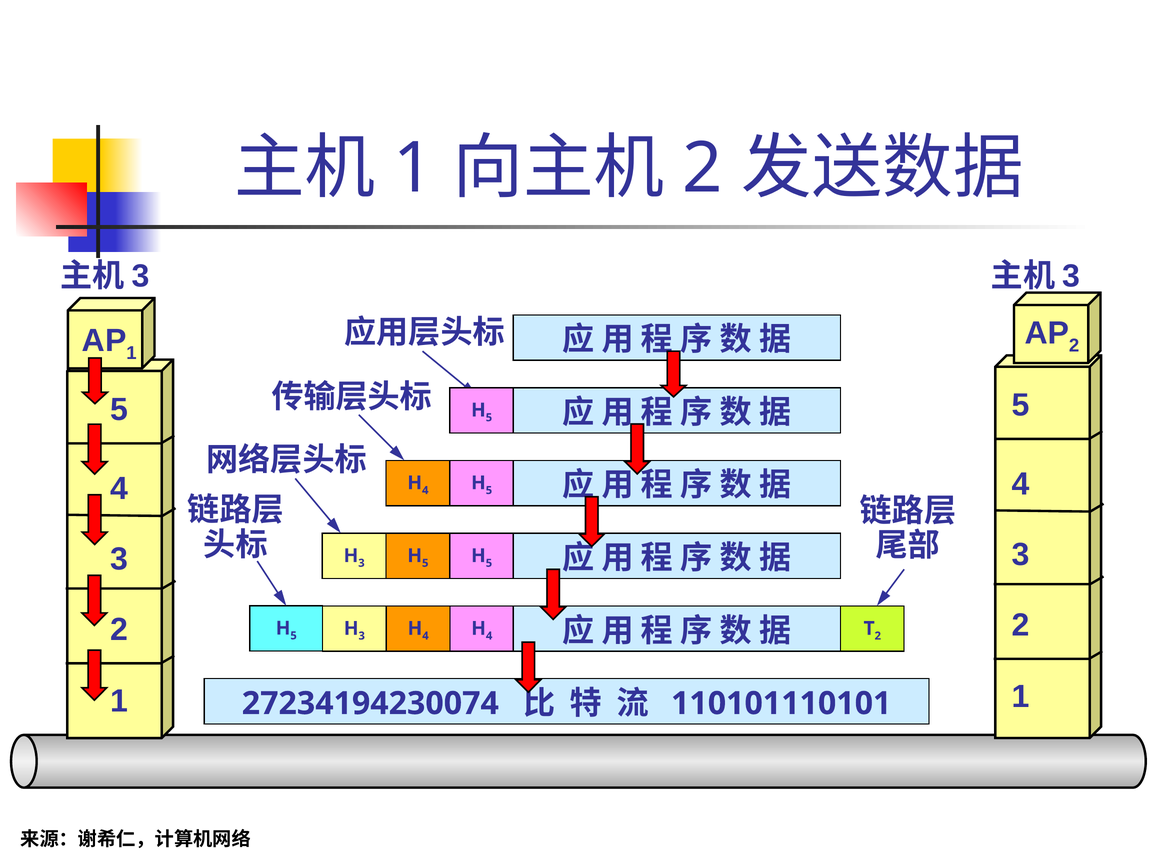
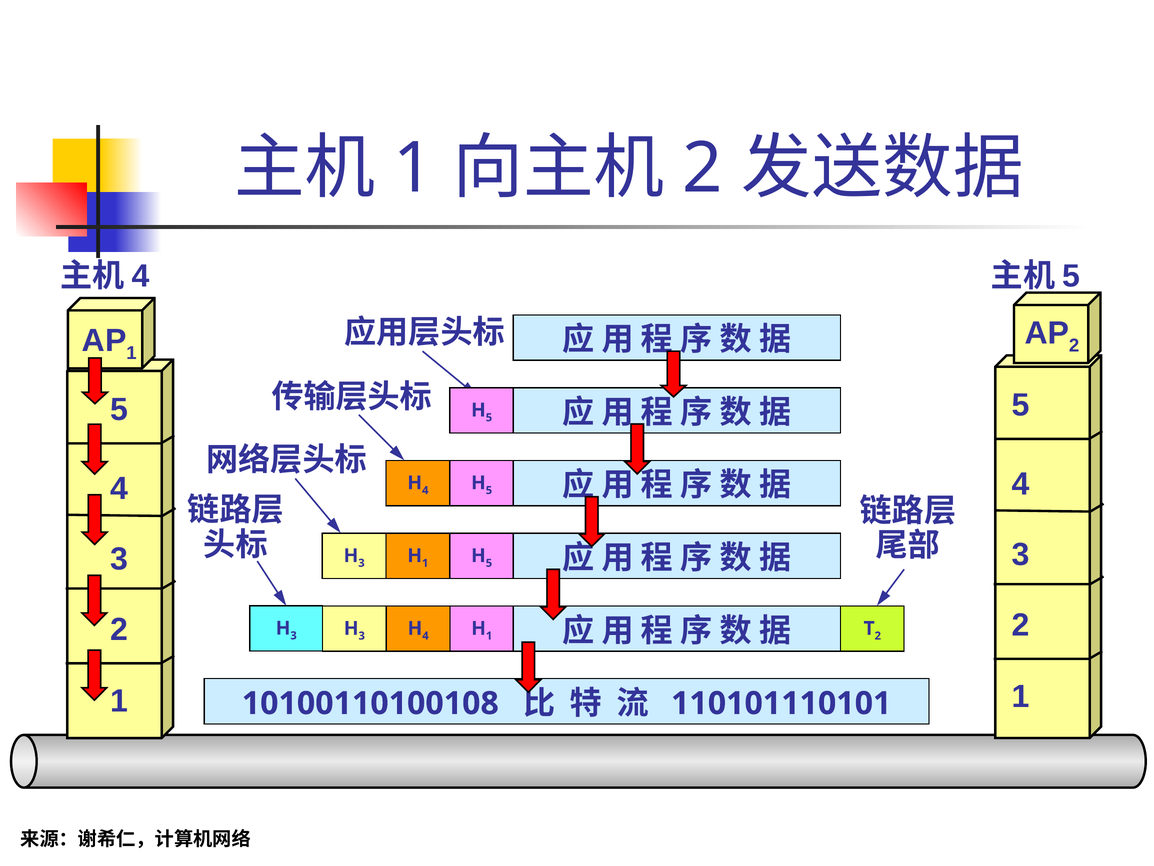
3 at (141, 276): 3 -> 4
3 at (1071, 276): 3 -> 5
5 at (425, 563): 5 -> 1
5 at (294, 635): 5 -> 3
4 at (489, 636): 4 -> 1
27234194230074: 27234194230074 -> 10100110100108
